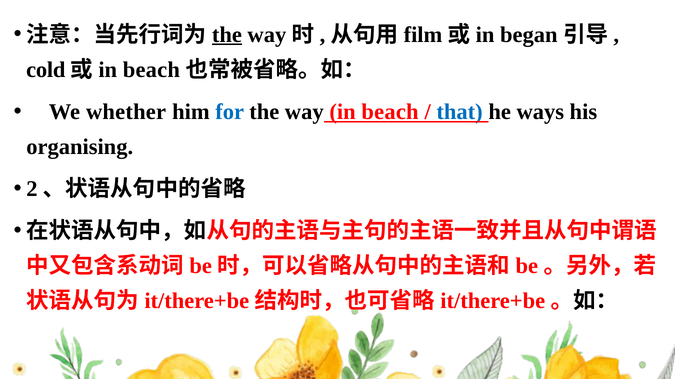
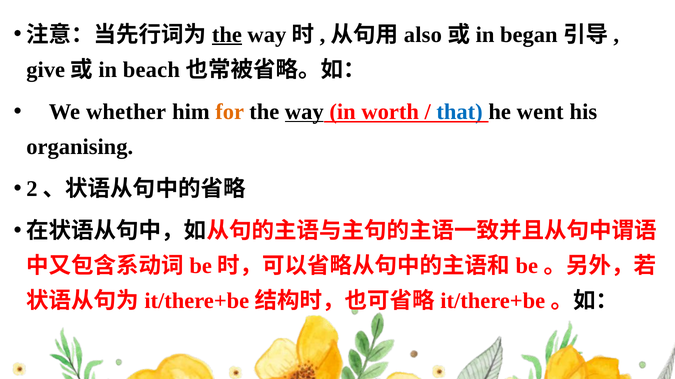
film: film -> also
cold: cold -> give
for colour: blue -> orange
way at (304, 112) underline: none -> present
beach at (390, 112): beach -> worth
ways: ways -> went
